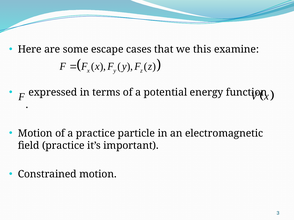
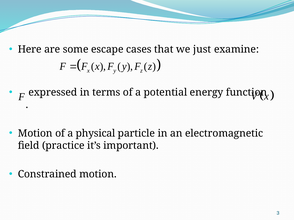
this: this -> just
a practice: practice -> physical
